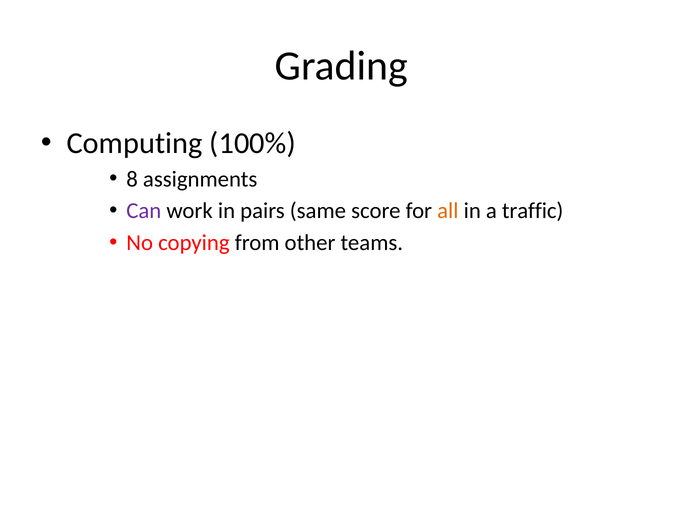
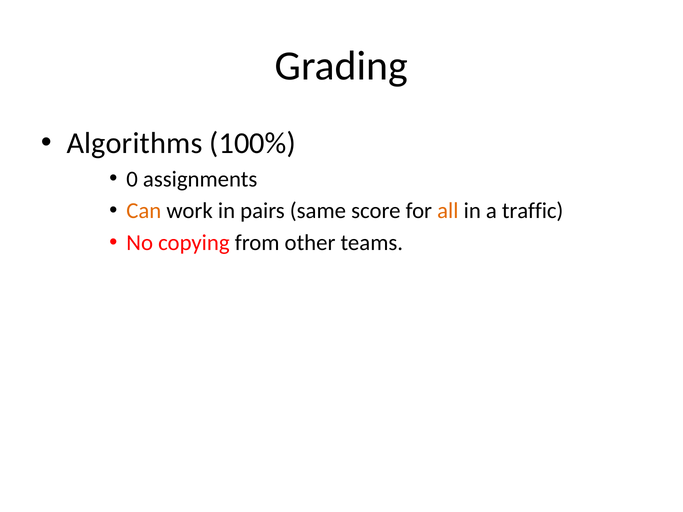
Computing: Computing -> Algorithms
8: 8 -> 0
Can colour: purple -> orange
